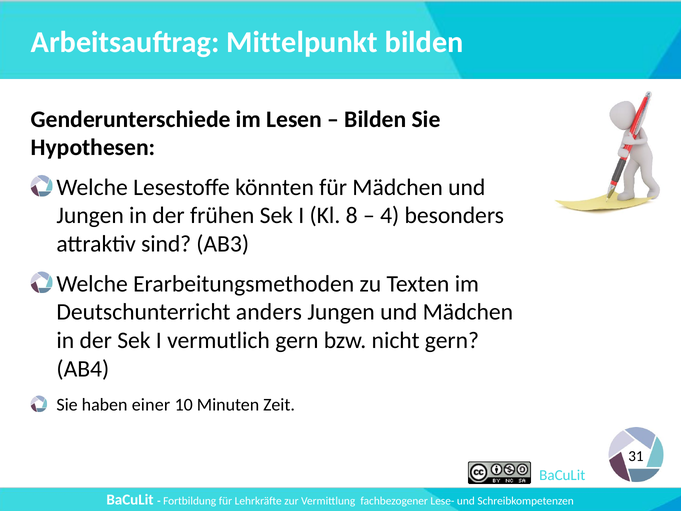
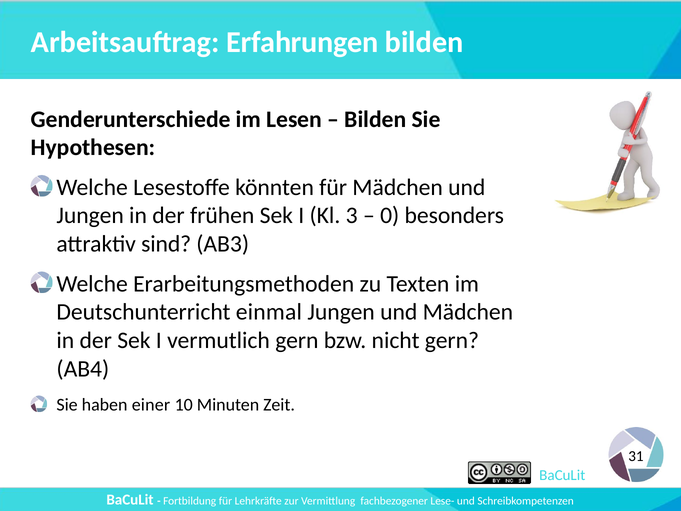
Mittelpunkt: Mittelpunkt -> Erfahrungen
8: 8 -> 3
4: 4 -> 0
anders: anders -> einmal
